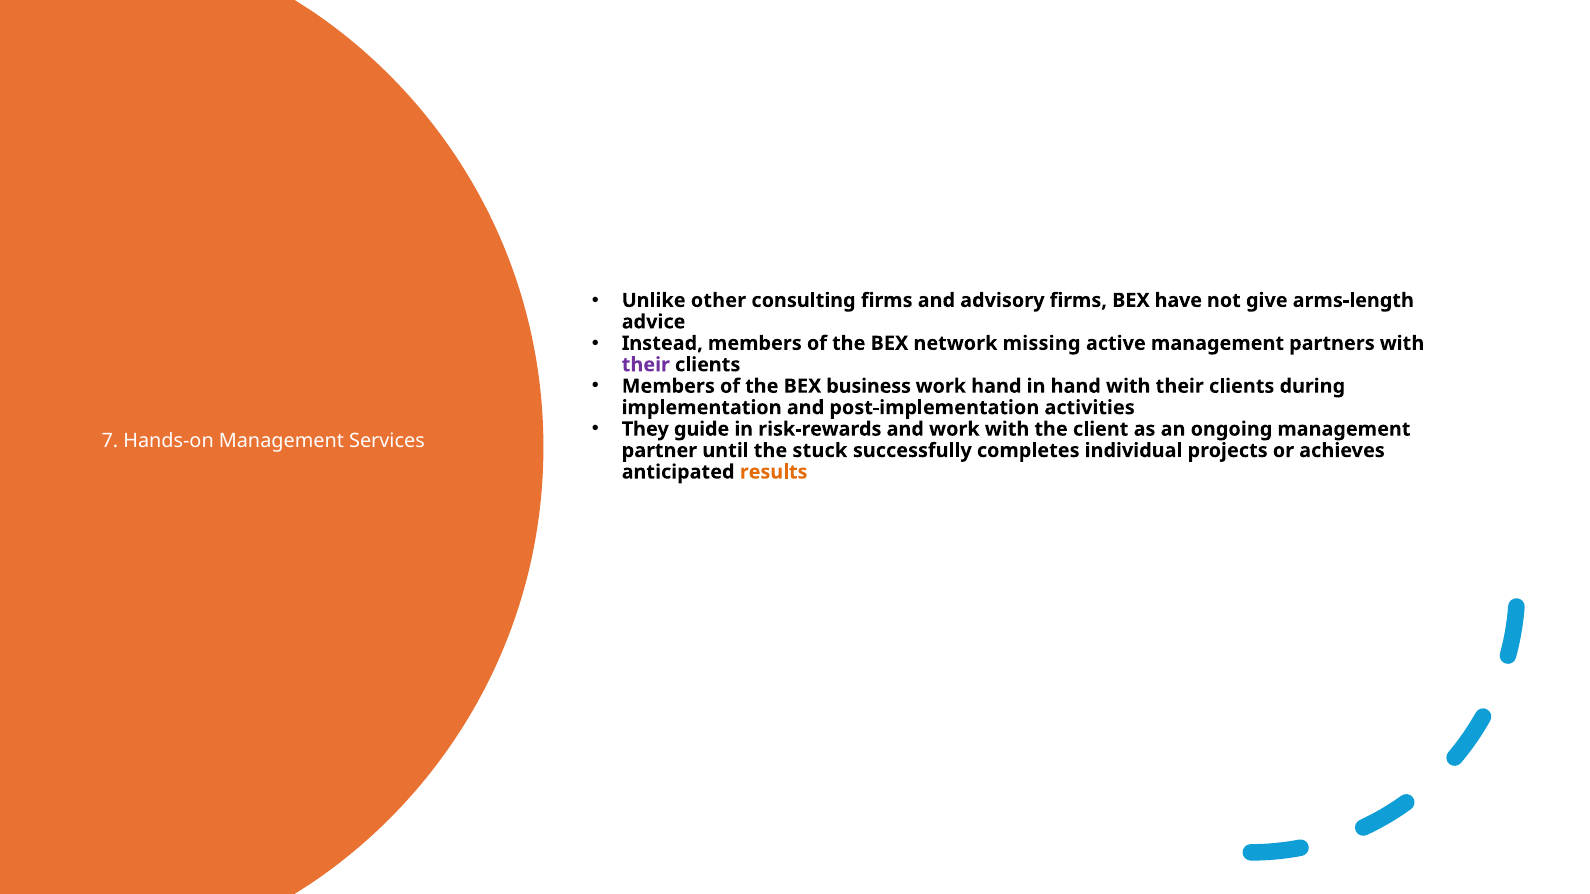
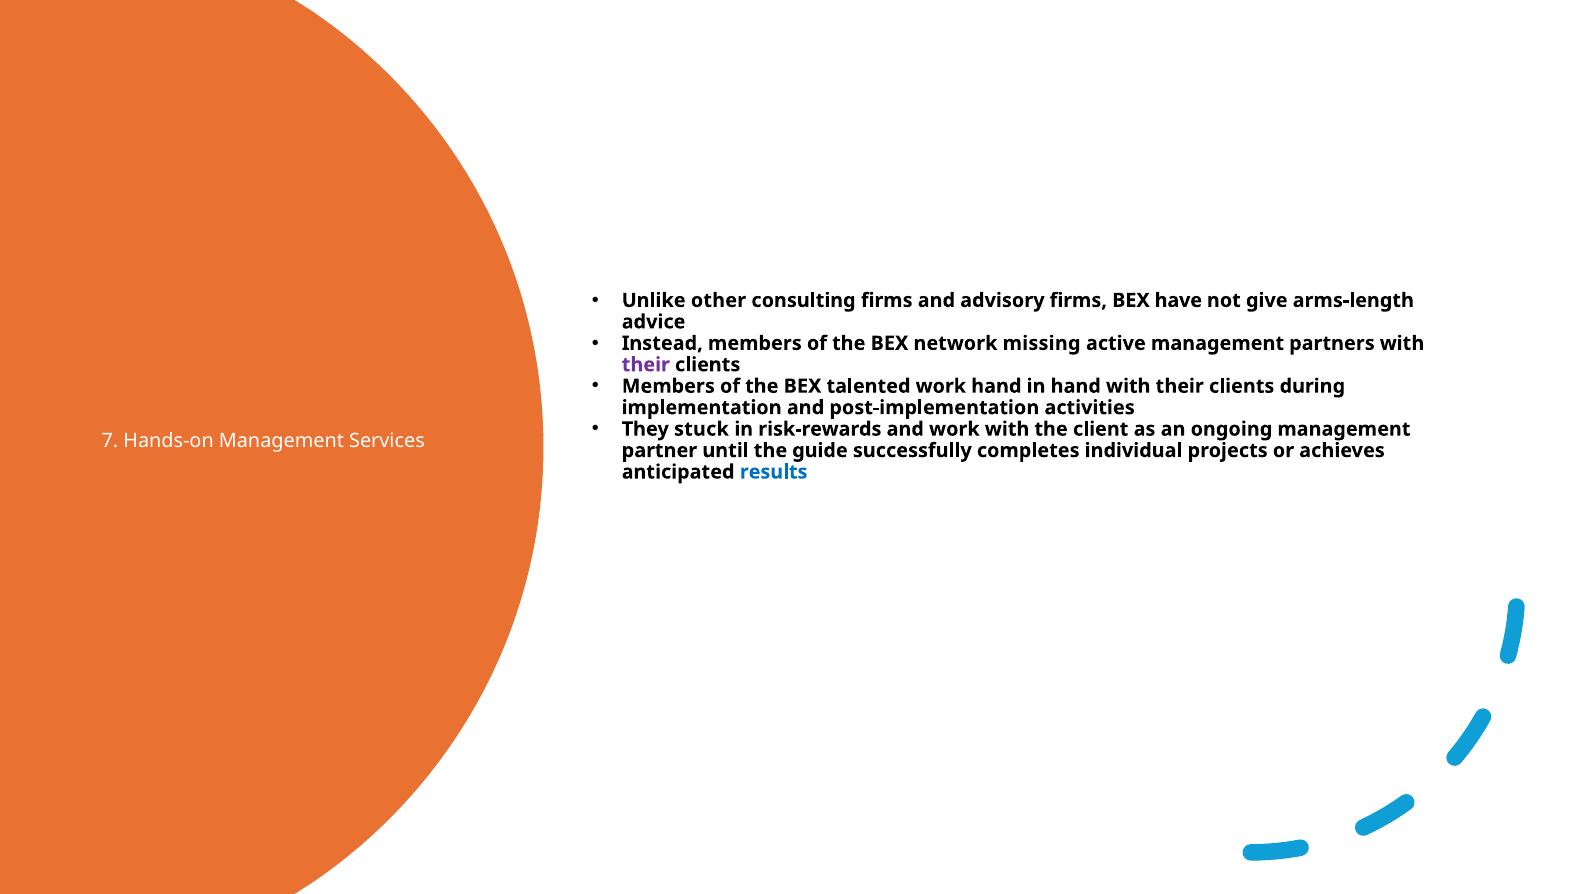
business: business -> talented
guide: guide -> stuck
stuck: stuck -> guide
results colour: orange -> blue
